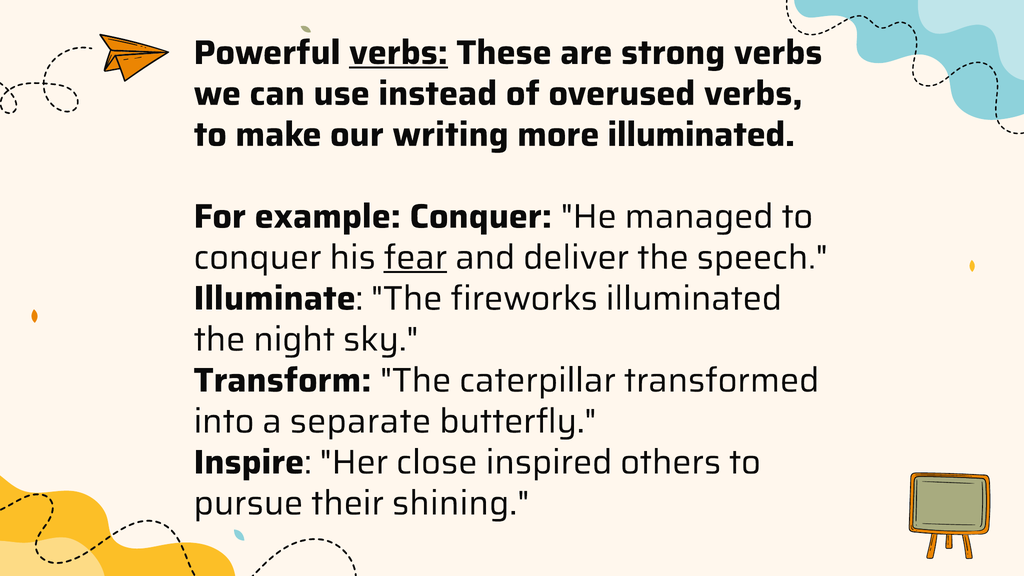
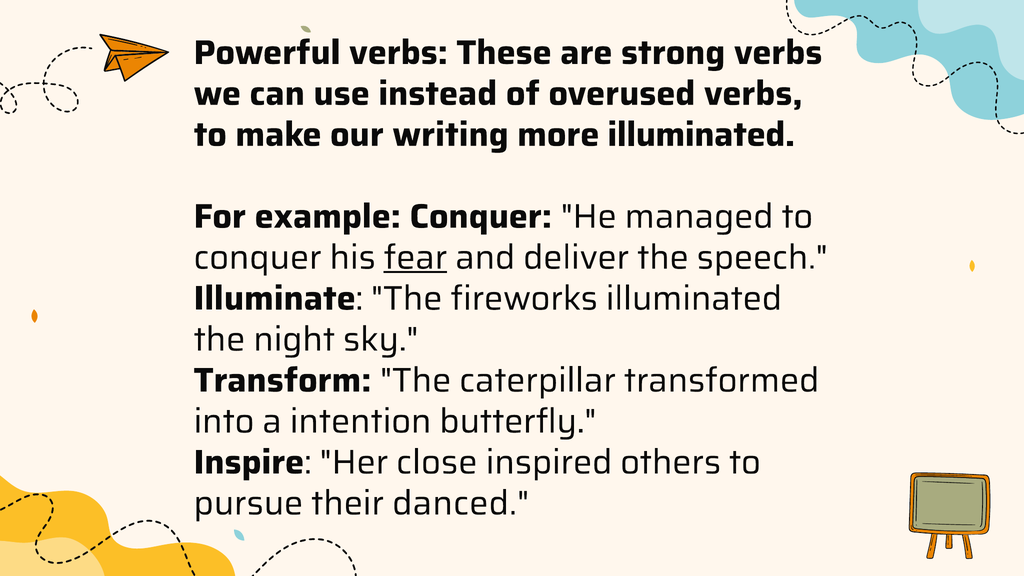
verbs at (398, 53) underline: present -> none
separate: separate -> intention
shining: shining -> danced
